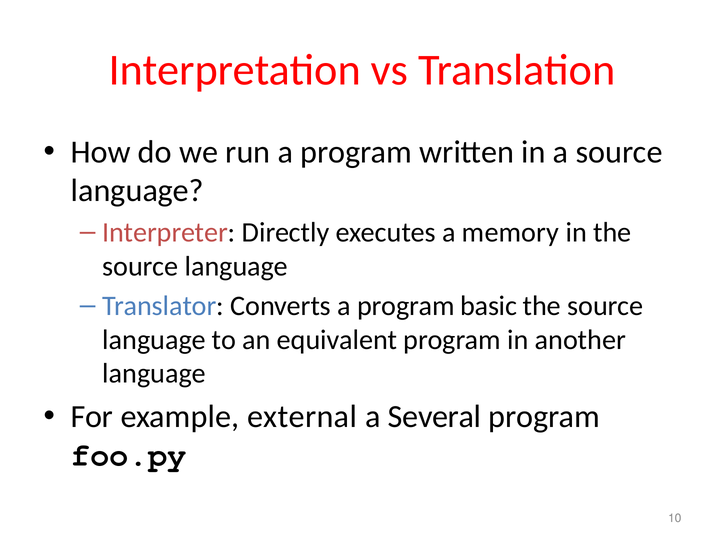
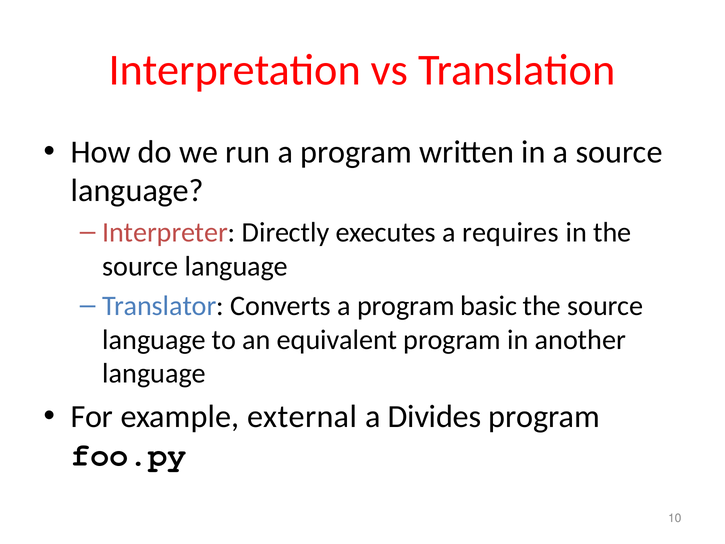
memory: memory -> requires
Several: Several -> Divides
